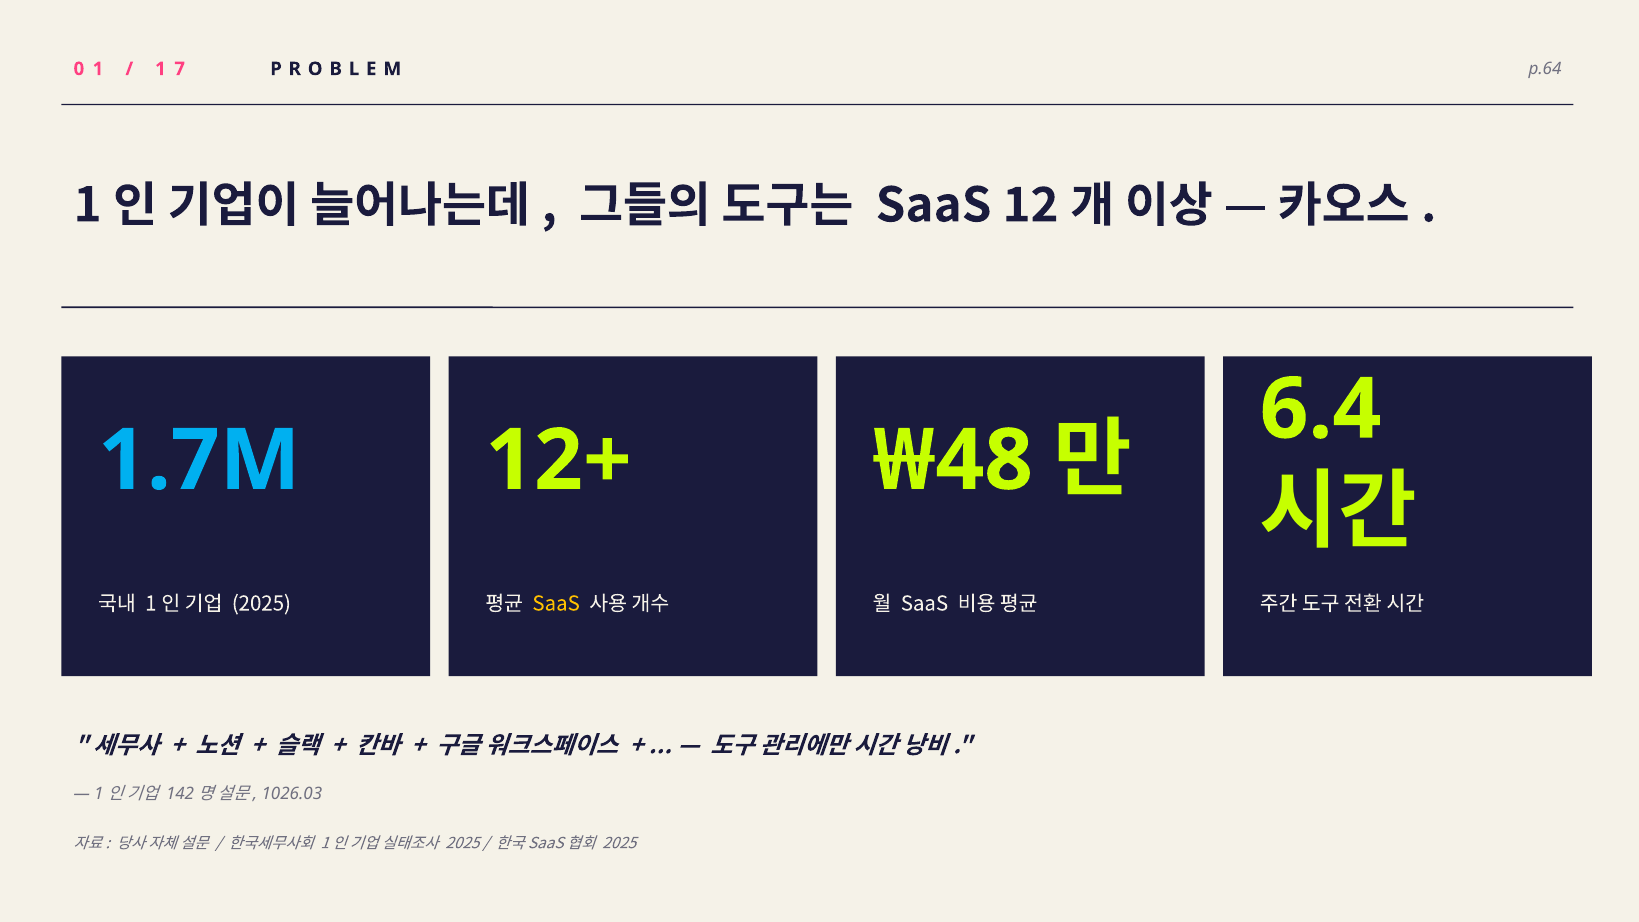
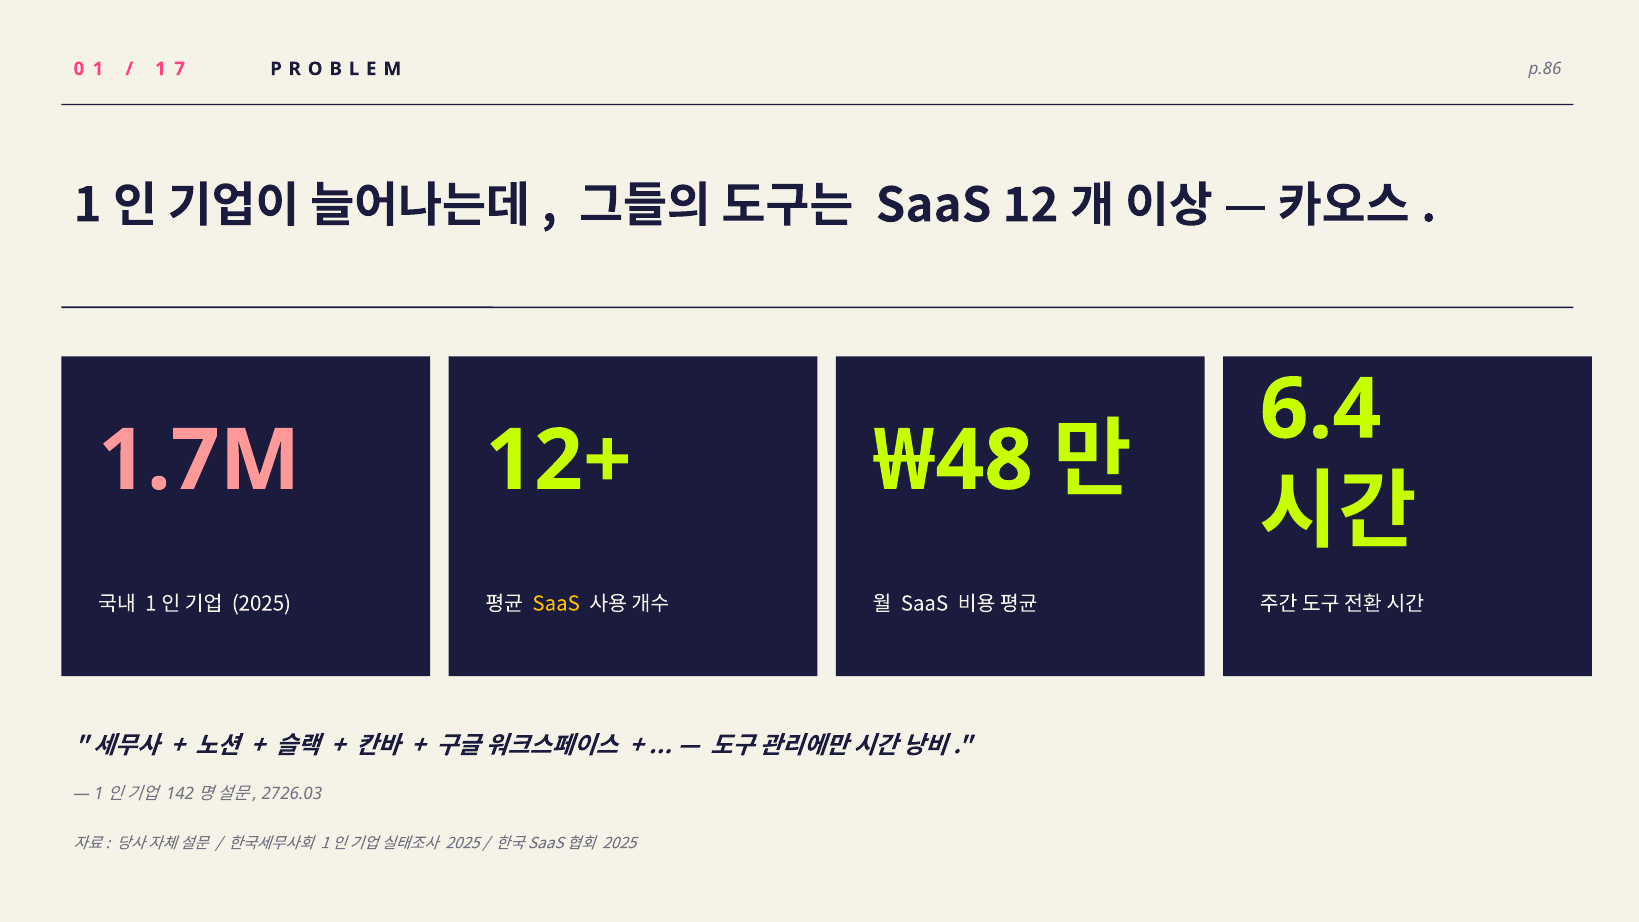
p.64: p.64 -> p.86
1.7M colour: light blue -> pink
1026.03: 1026.03 -> 2726.03
